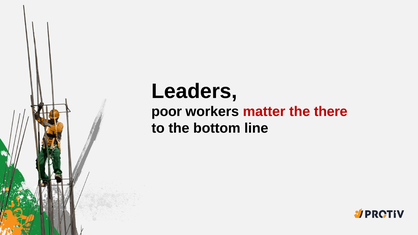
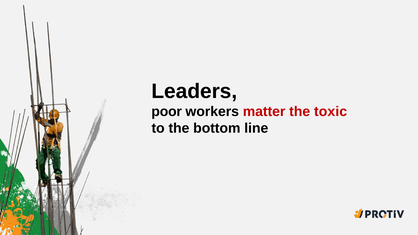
there: there -> toxic
